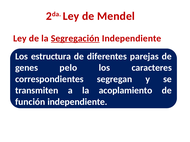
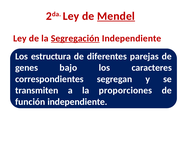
Mendel underline: none -> present
pelo: pelo -> bajo
acoplamiento: acoplamiento -> proporciones
